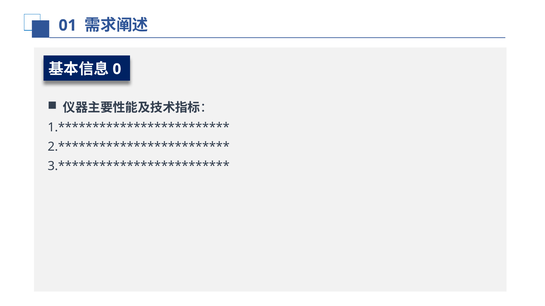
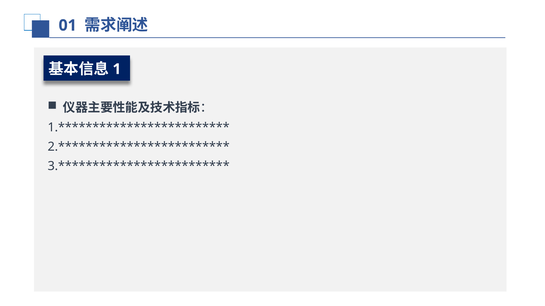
0: 0 -> 1
